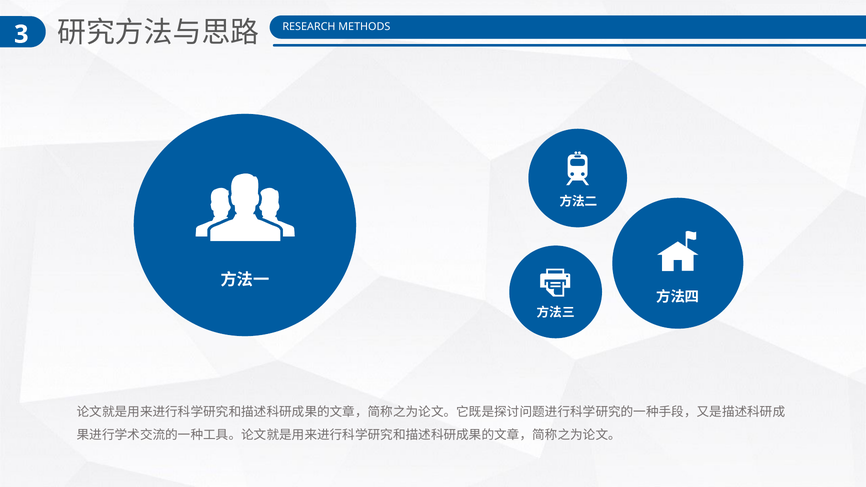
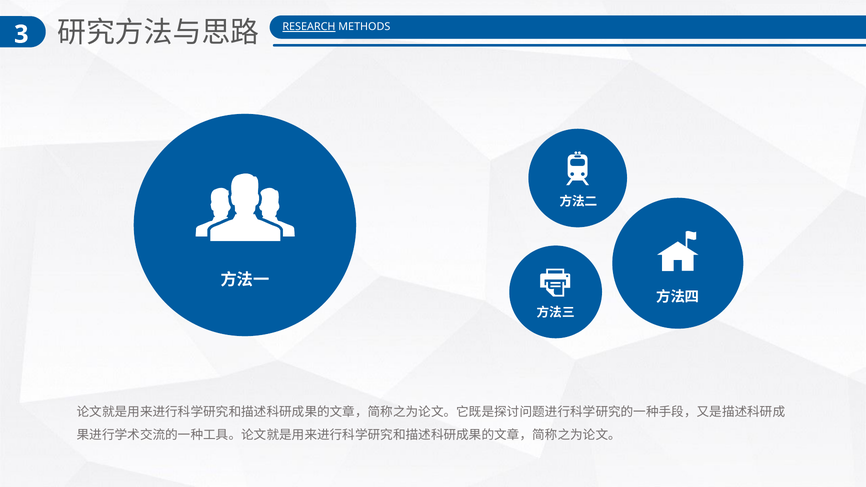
RESEARCH underline: none -> present
